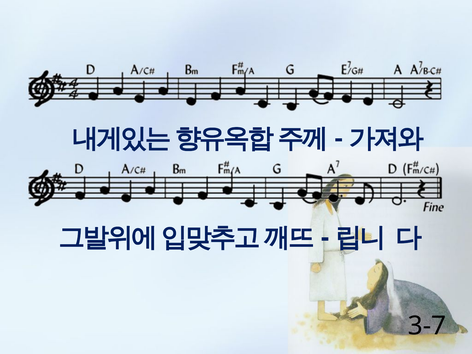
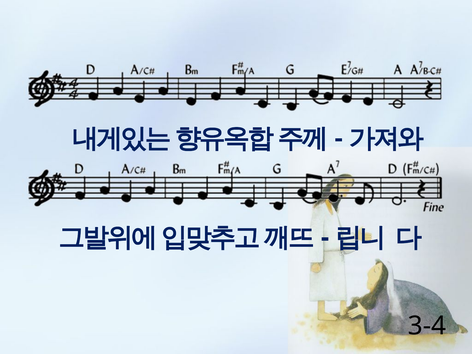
3-7: 3-7 -> 3-4
